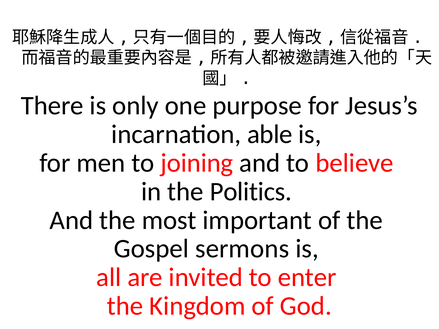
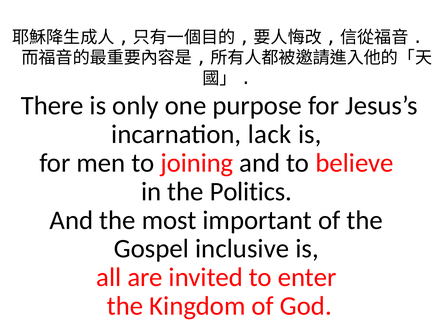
able: able -> lack
sermons: sermons -> inclusive
